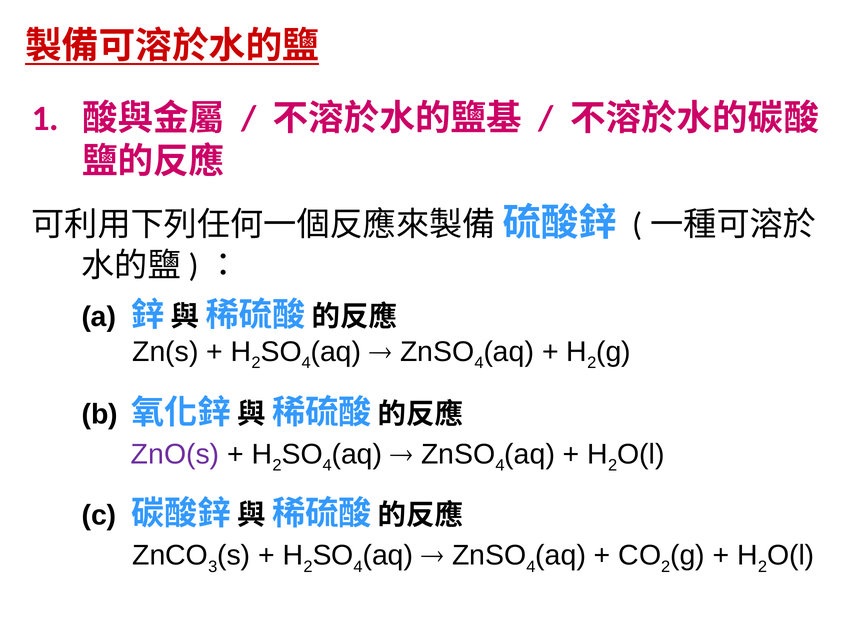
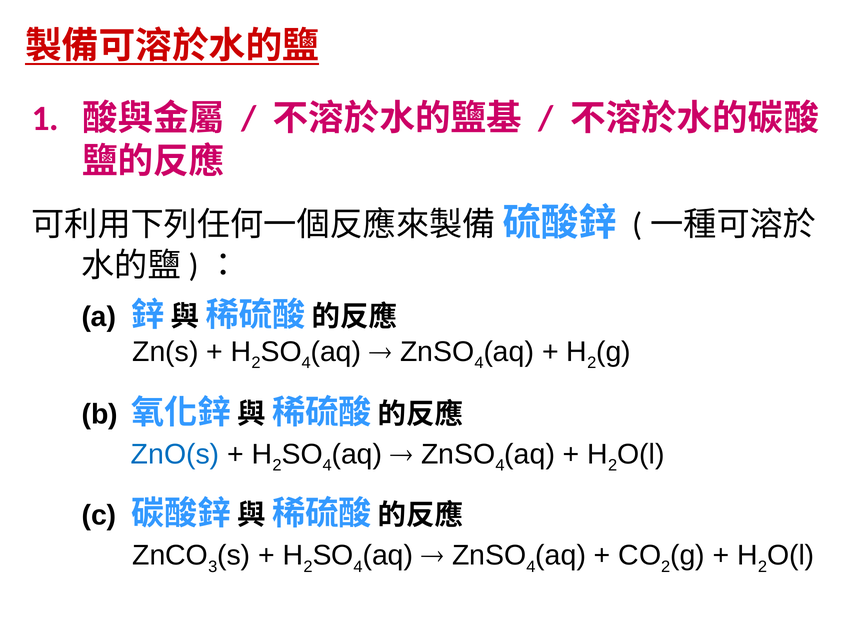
ZnO(s colour: purple -> blue
